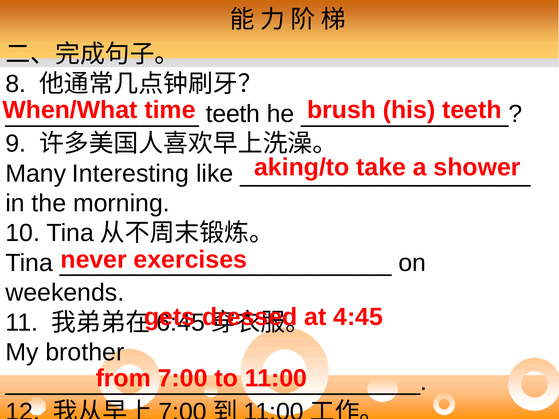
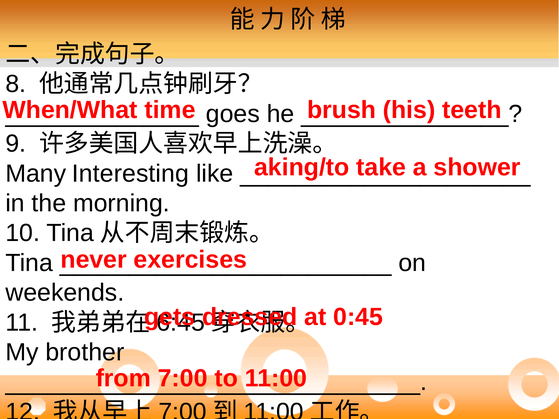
teeth at (233, 114): teeth -> goes
4:45: 4:45 -> 0:45
